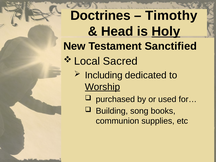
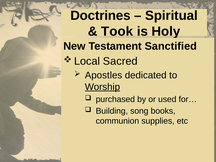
Timothy: Timothy -> Spiritual
Head: Head -> Took
Holy underline: present -> none
Including: Including -> Apostles
